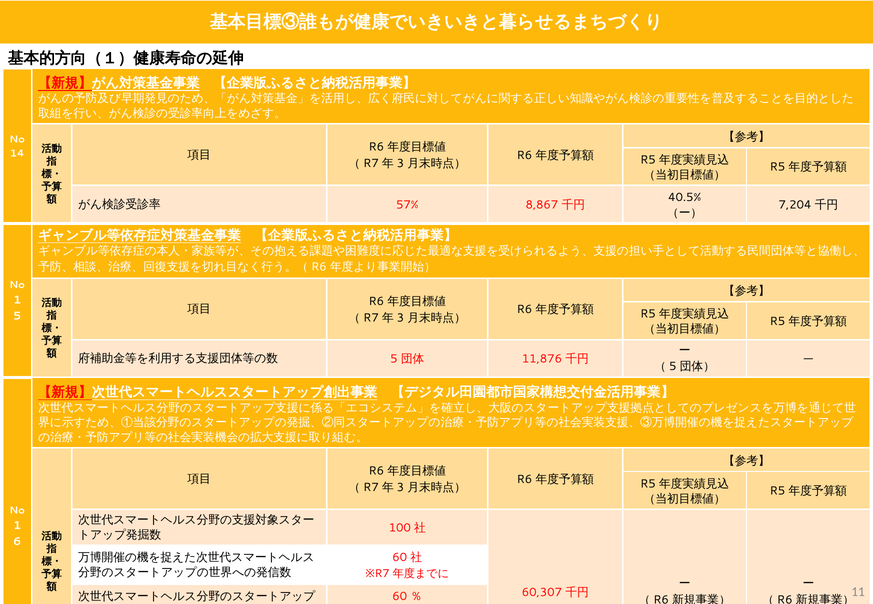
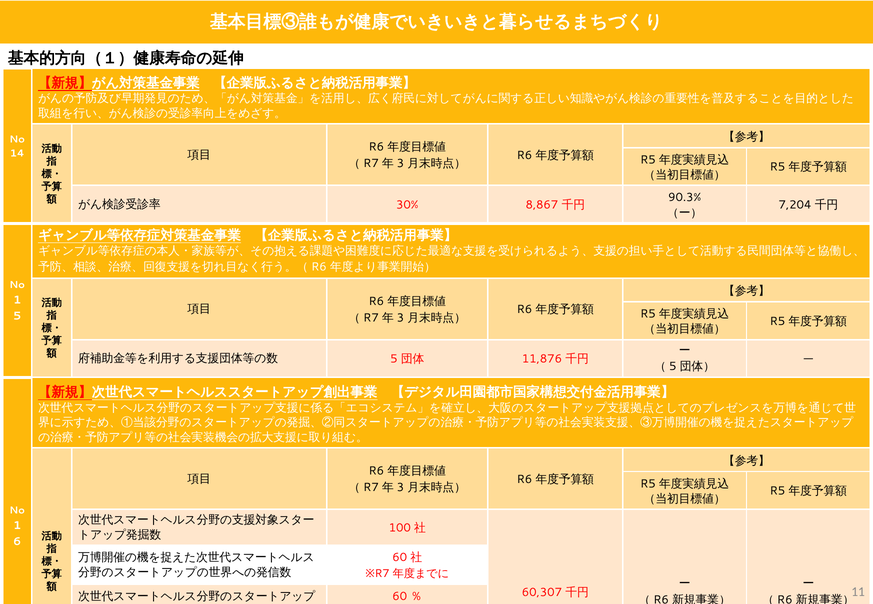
40.5%: 40.5% -> 90.3%
57%: 57% -> 30%
